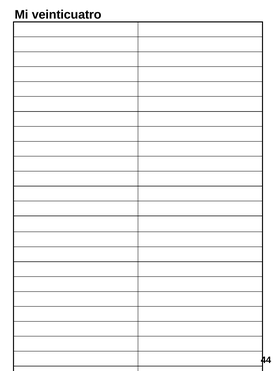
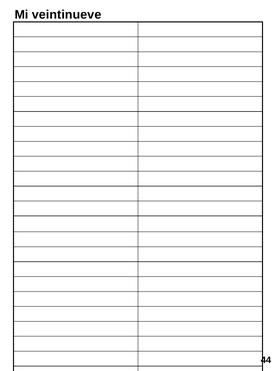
veinticuatro: veinticuatro -> veintinueve
